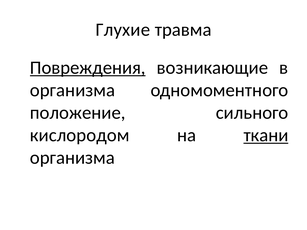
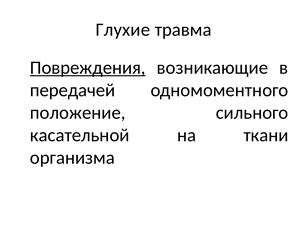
организма at (73, 90): организма -> передачей
кислородом: кислородом -> касательной
ткани underline: present -> none
